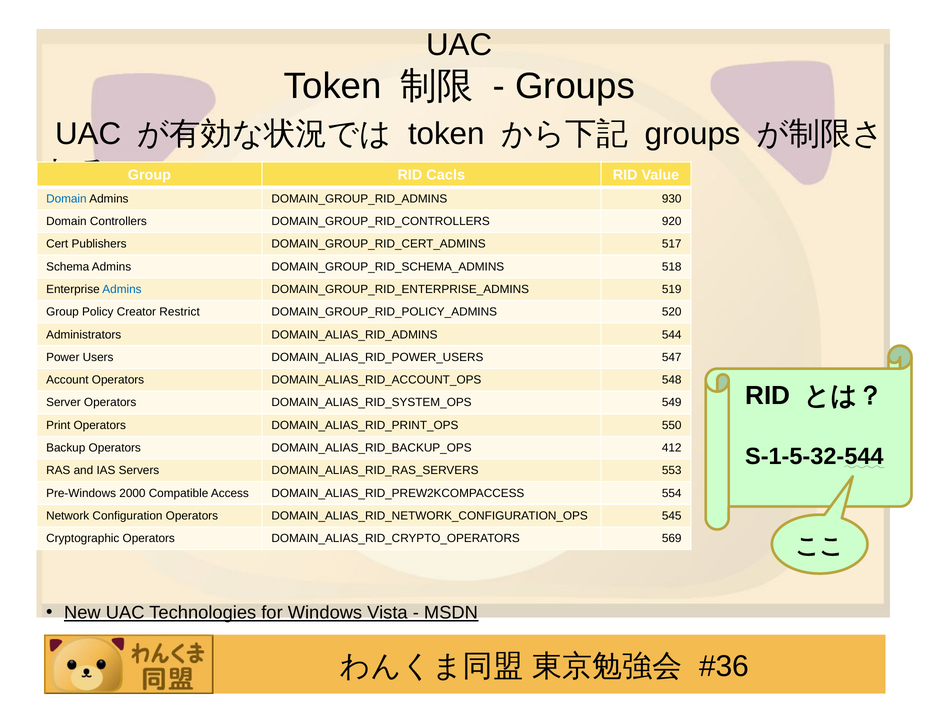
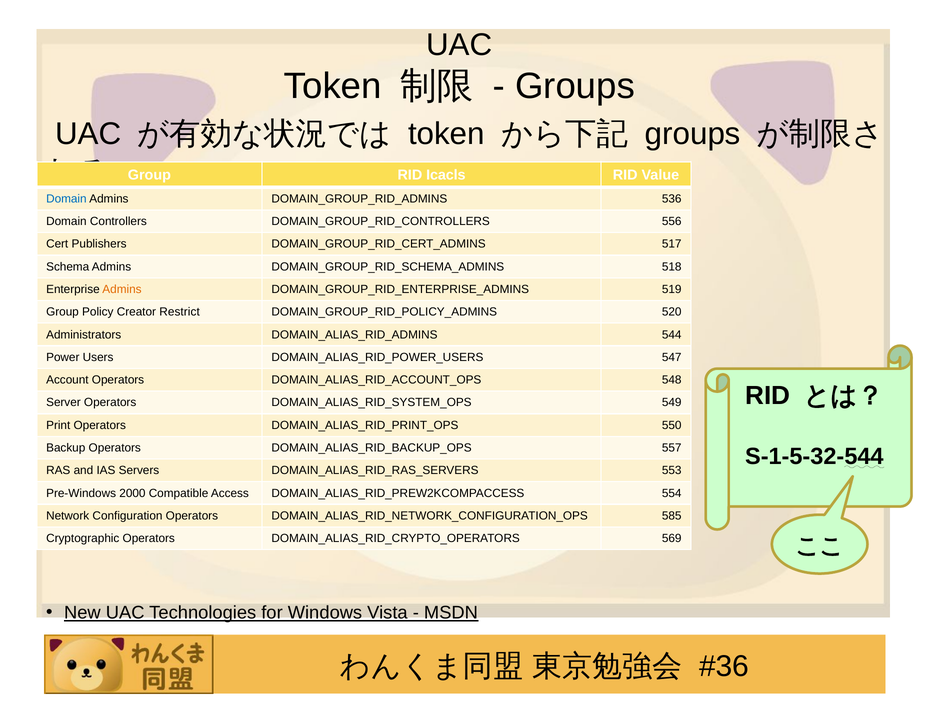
Cacls: Cacls -> Icacls
930: 930 -> 536
920: 920 -> 556
Admins at (122, 289) colour: blue -> orange
412: 412 -> 557
545: 545 -> 585
